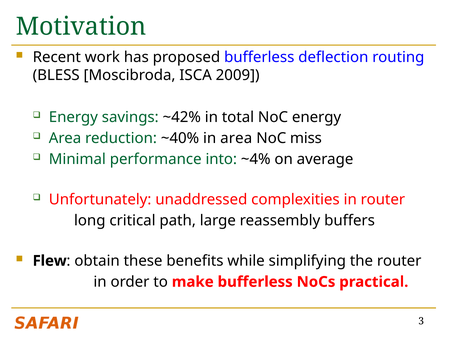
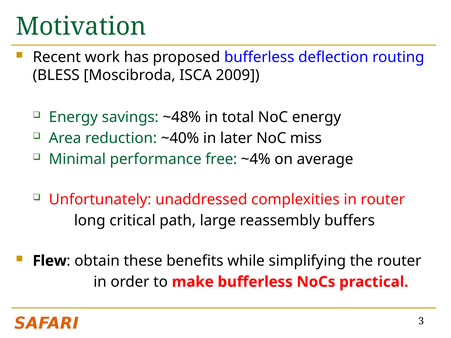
~42%: ~42% -> ~48%
in area: area -> later
into: into -> free
